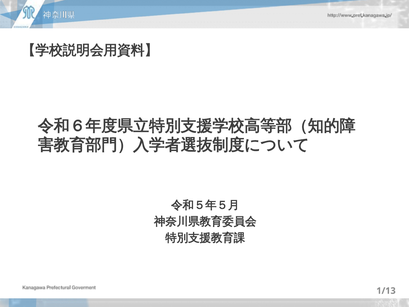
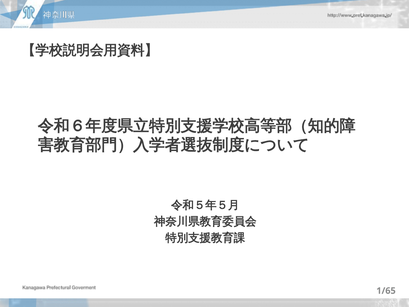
1/13: 1/13 -> 1/65
